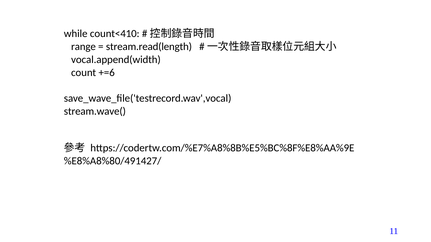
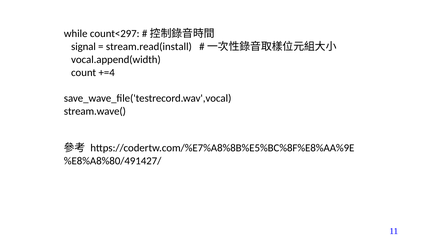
count<410: count<410 -> count<297
range: range -> signal
stream.read(length: stream.read(length -> stream.read(install
+=6: +=6 -> +=4
